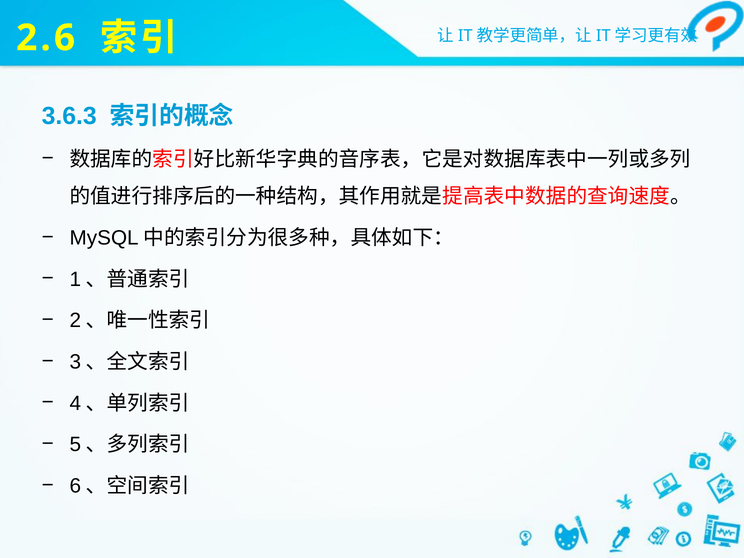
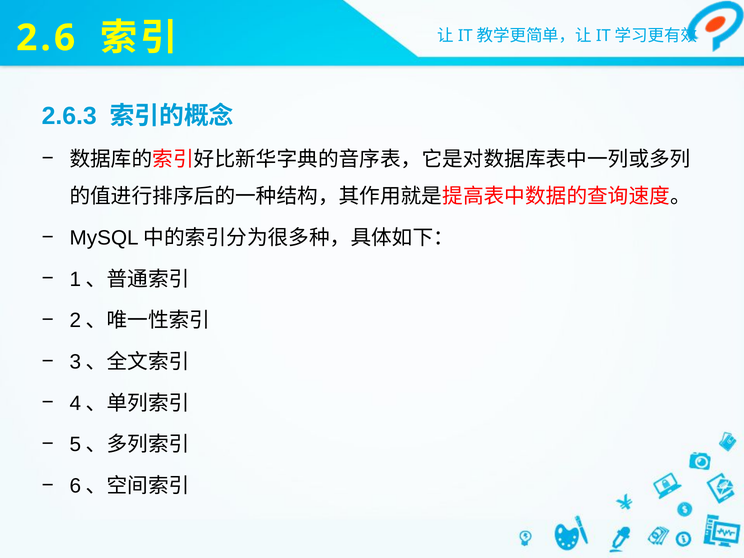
3.6.3: 3.6.3 -> 2.6.3
